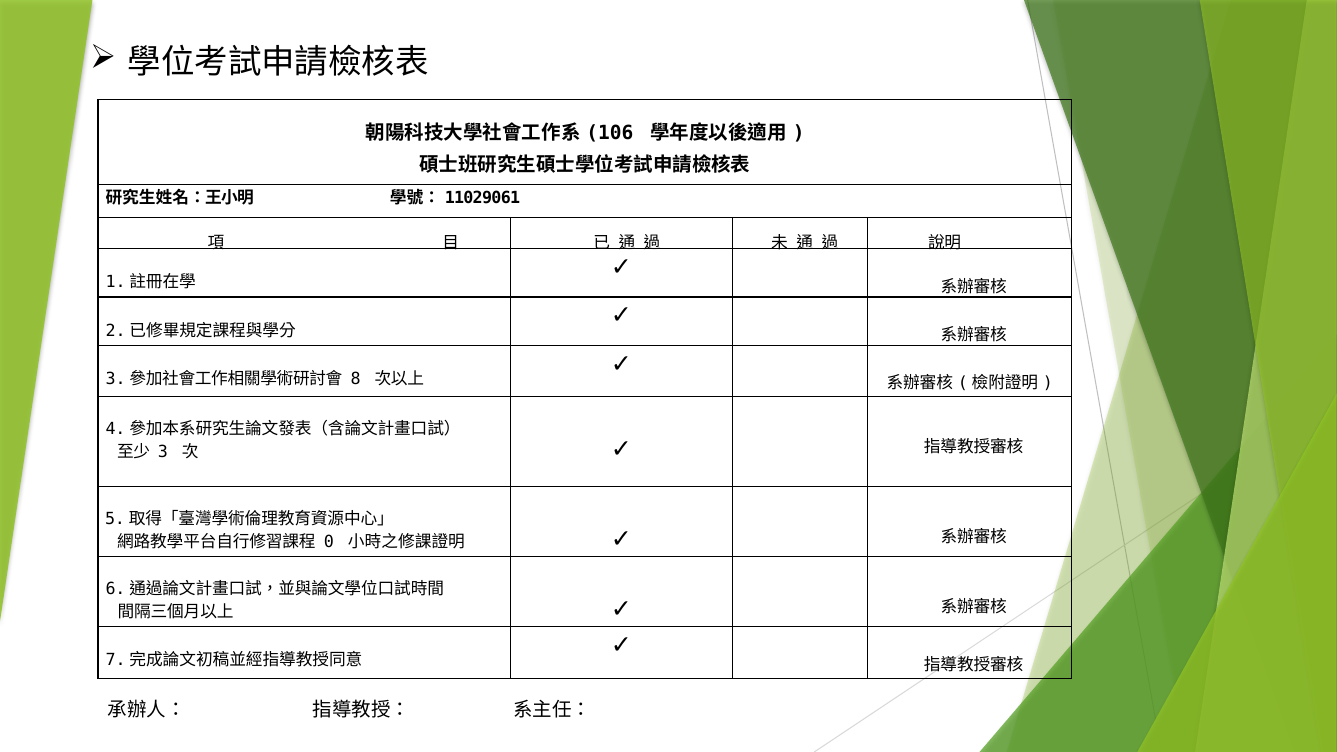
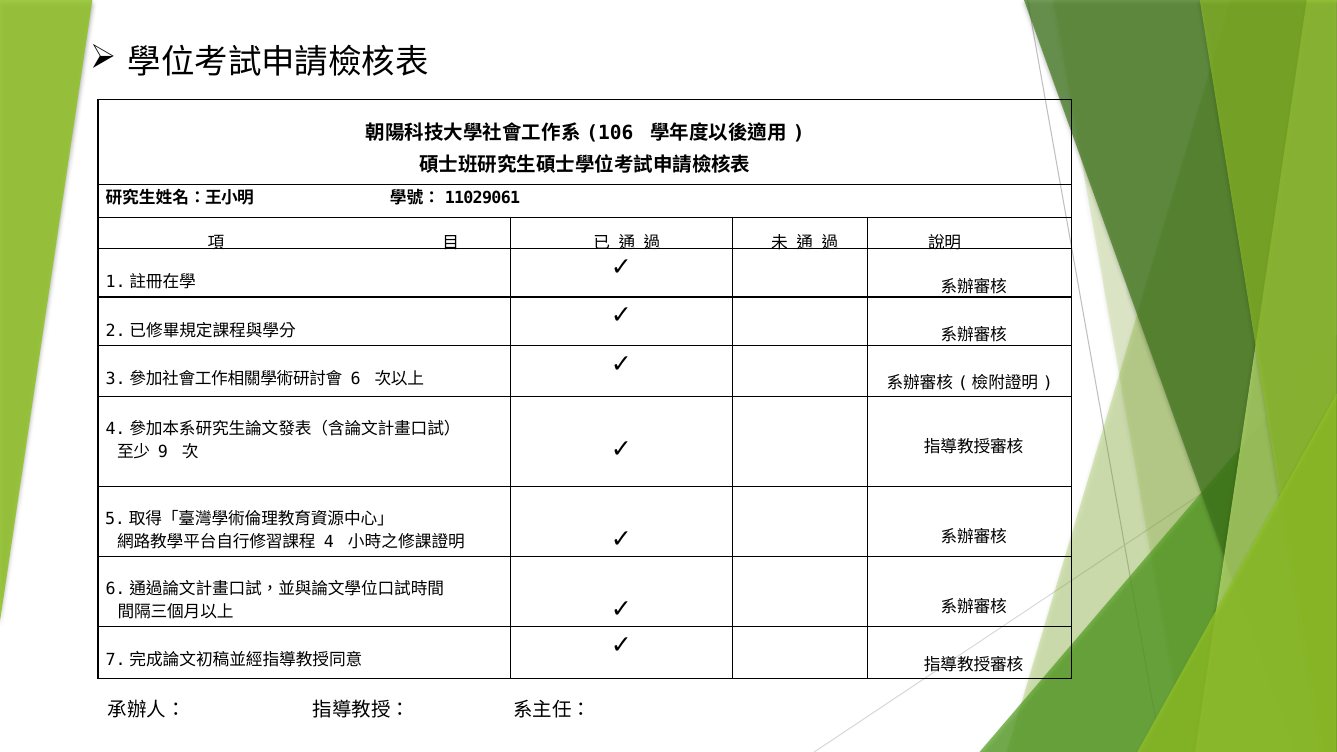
8: 8 -> 6
3: 3 -> 9
0: 0 -> 4
